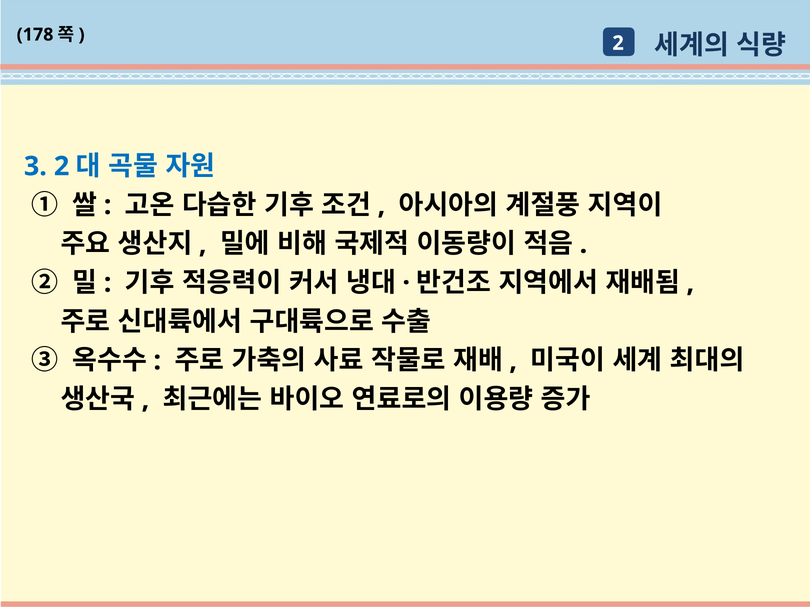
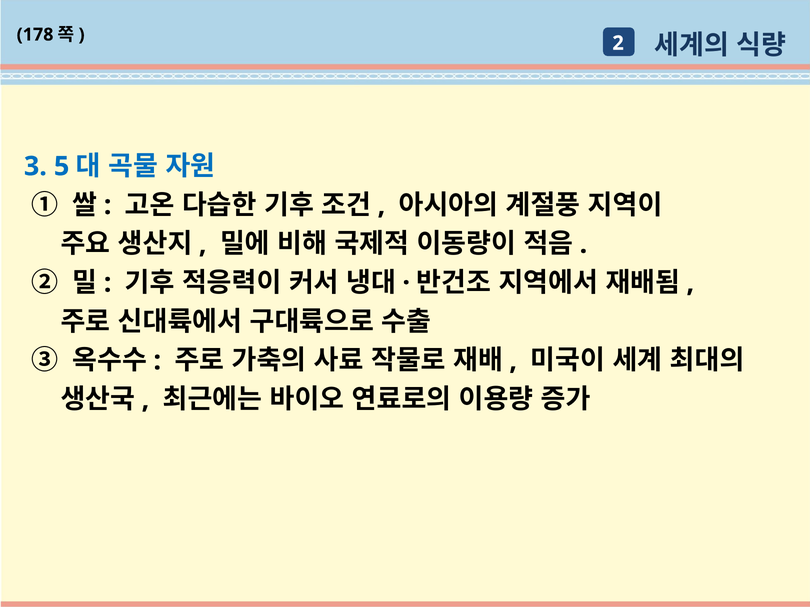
3 2: 2 -> 5
